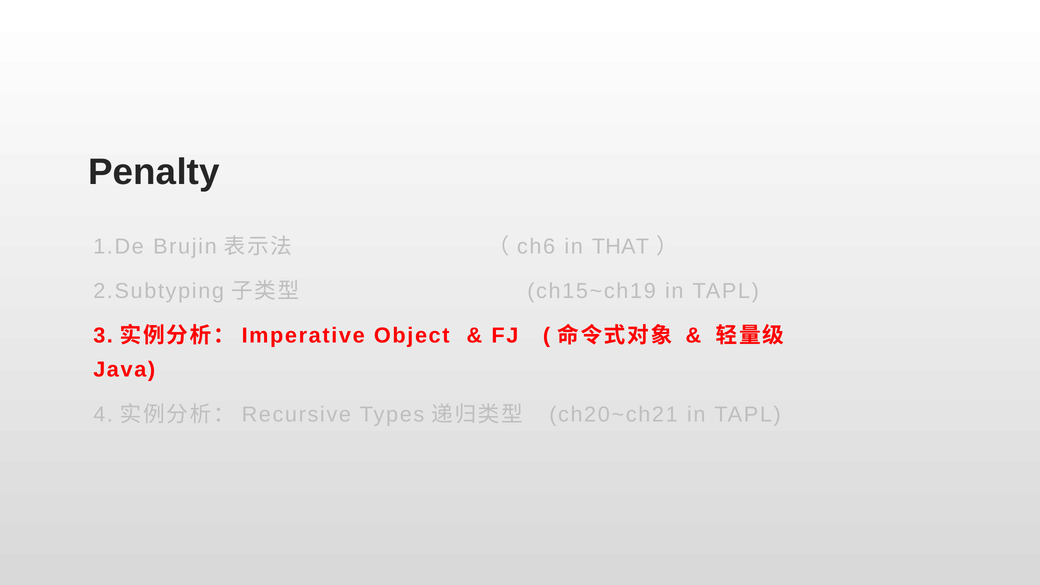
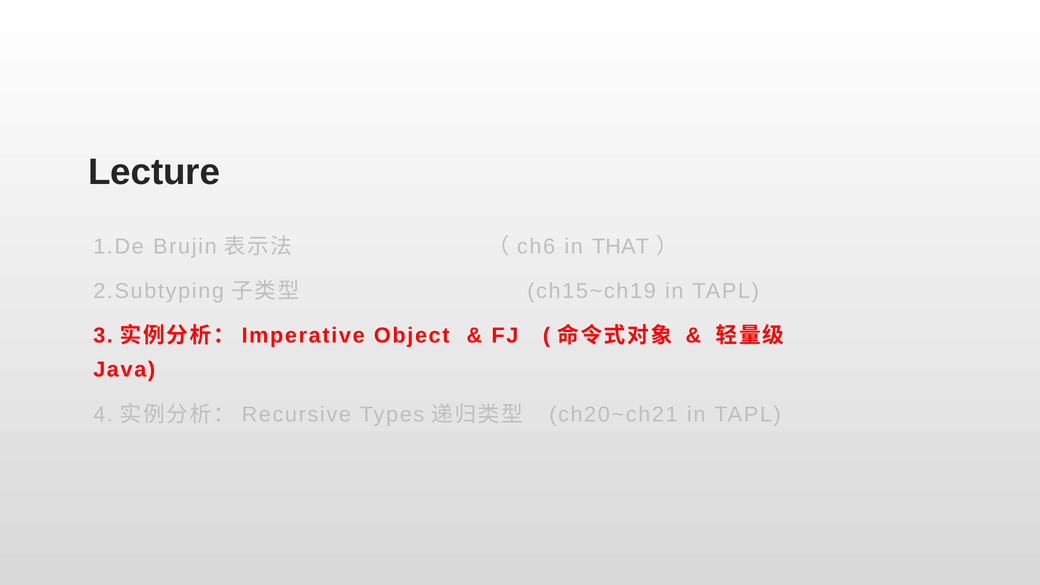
Penalty: Penalty -> Lecture
